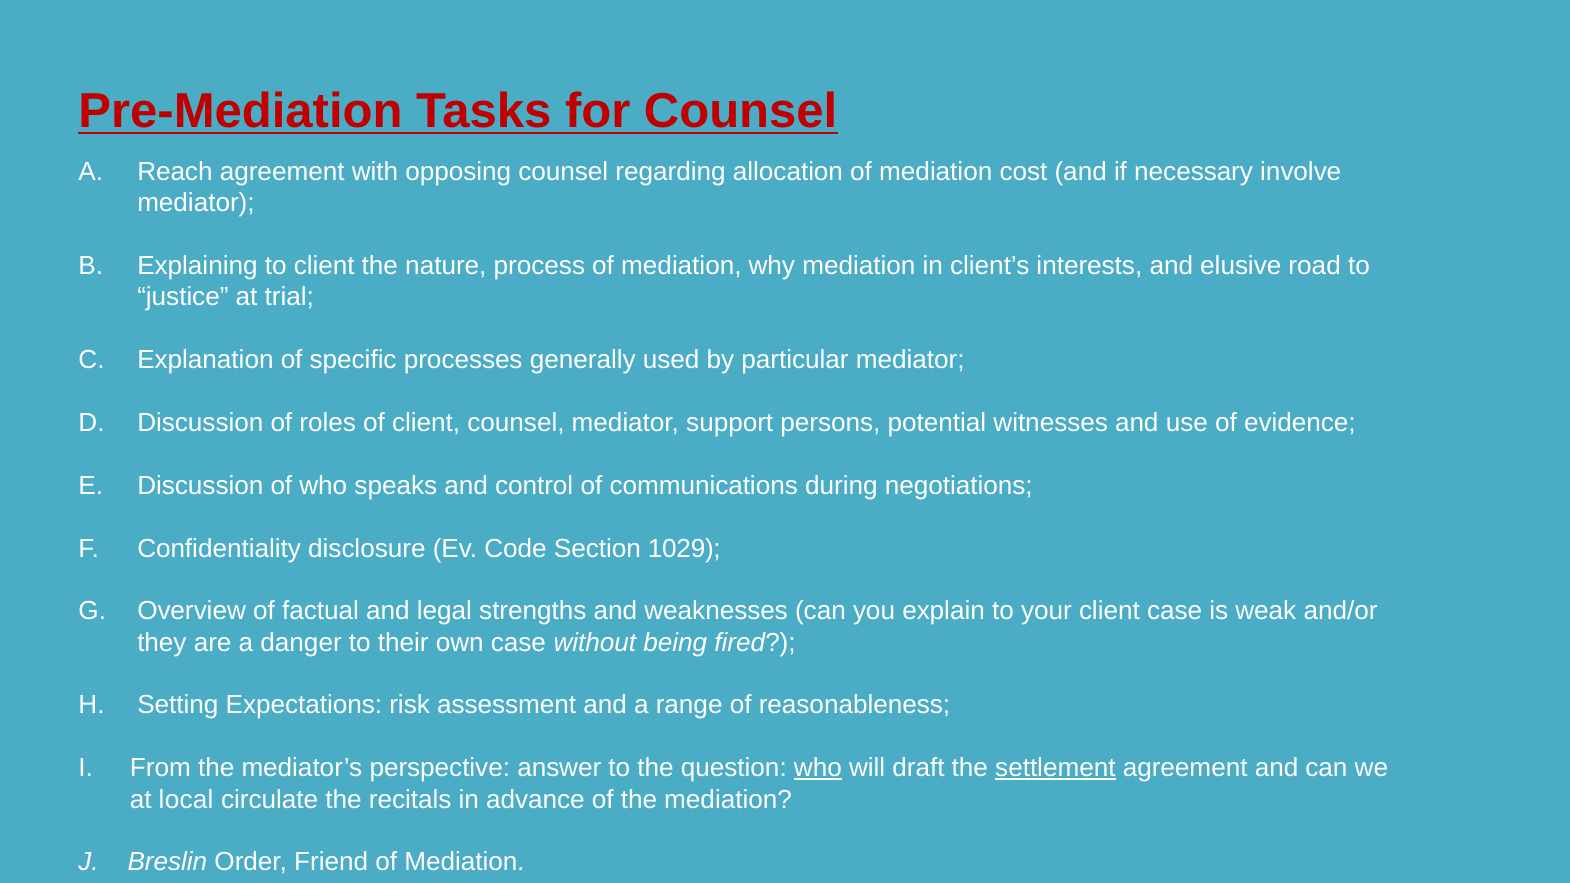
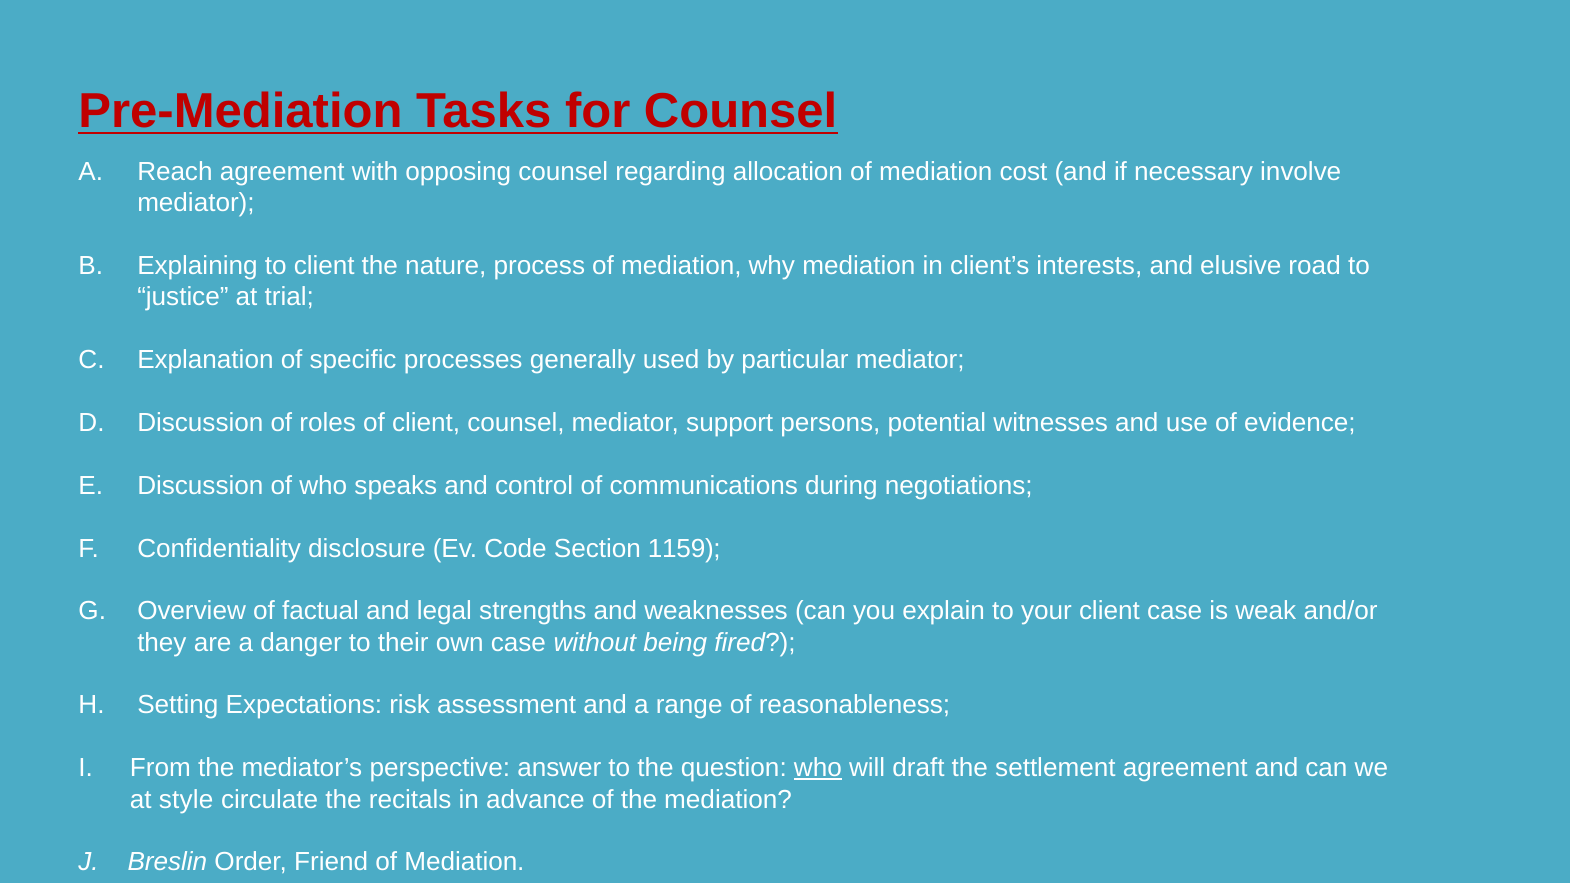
1029: 1029 -> 1159
settlement underline: present -> none
local: local -> style
